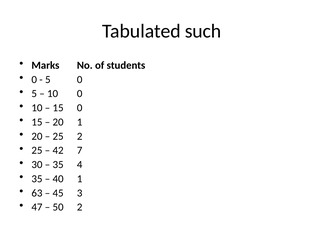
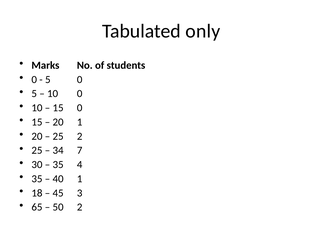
such: such -> only
42: 42 -> 34
63: 63 -> 18
47: 47 -> 65
